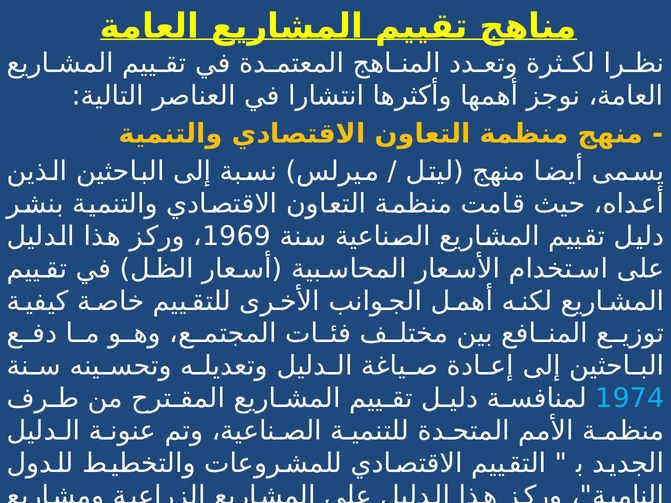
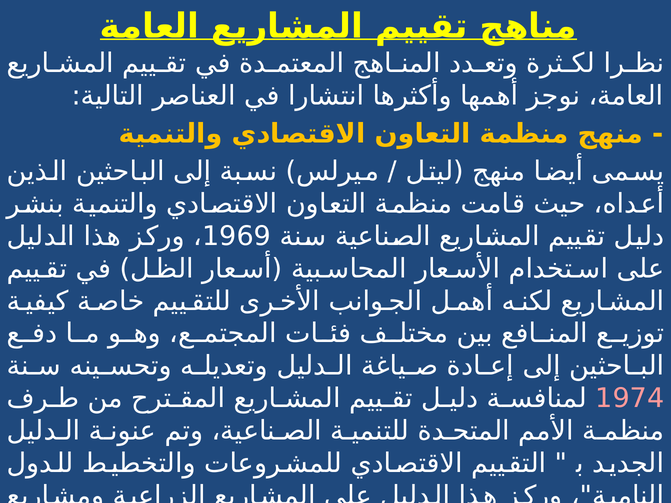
1974 colour: light blue -> pink
